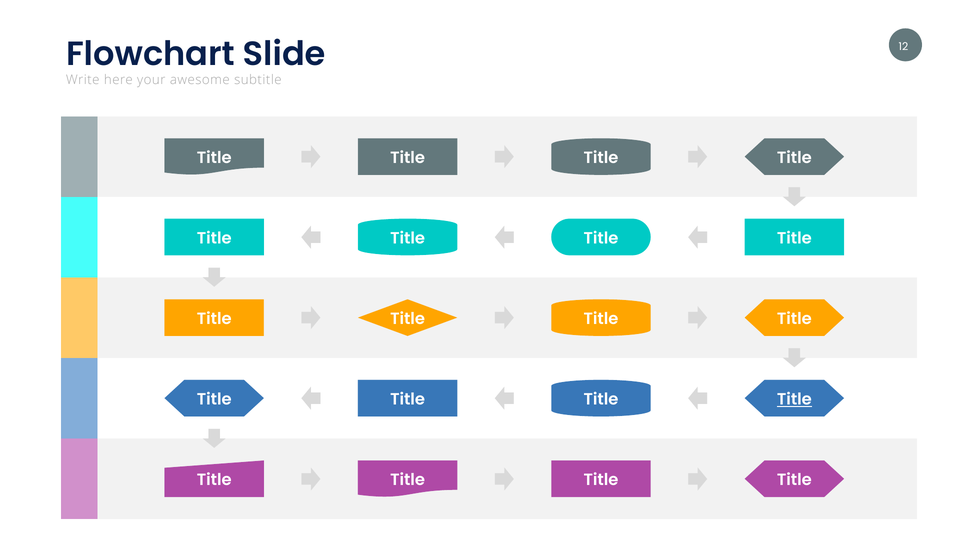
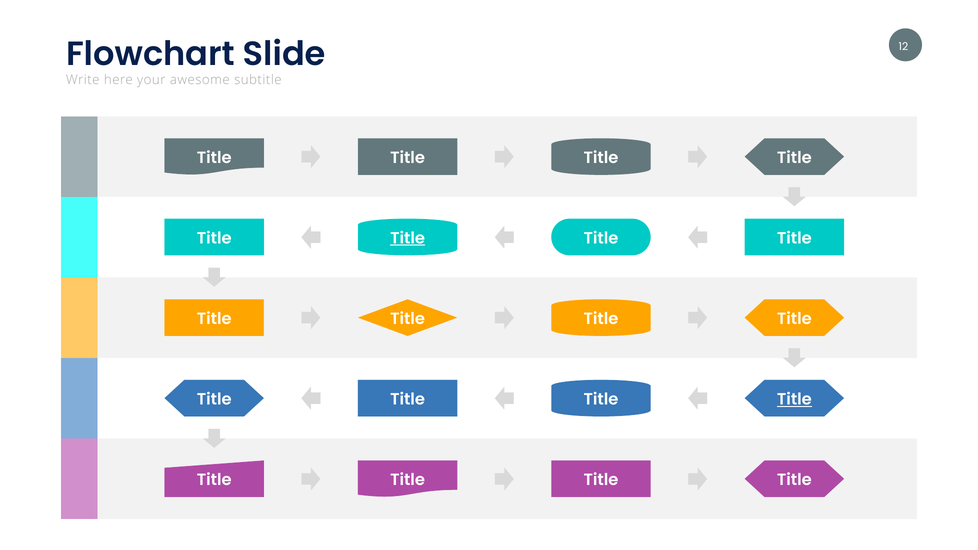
Title at (408, 238) underline: none -> present
